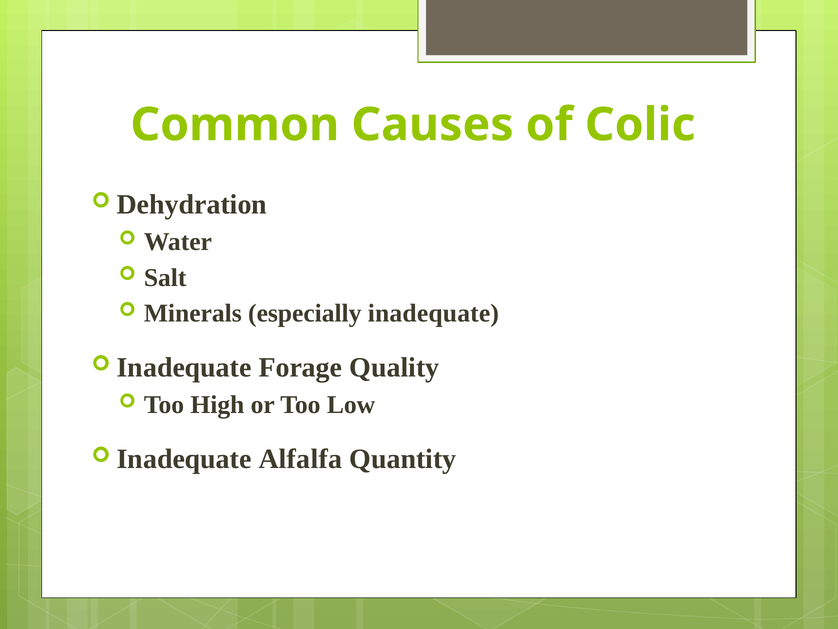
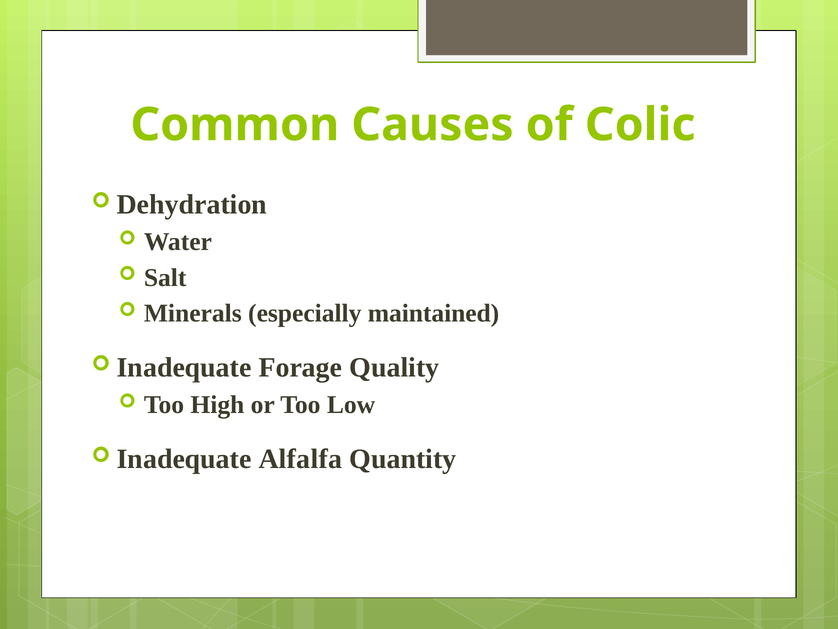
especially inadequate: inadequate -> maintained
